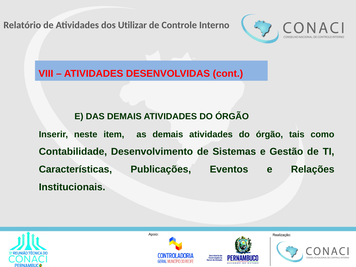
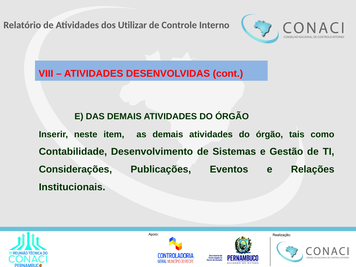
Características: Características -> Considerações
